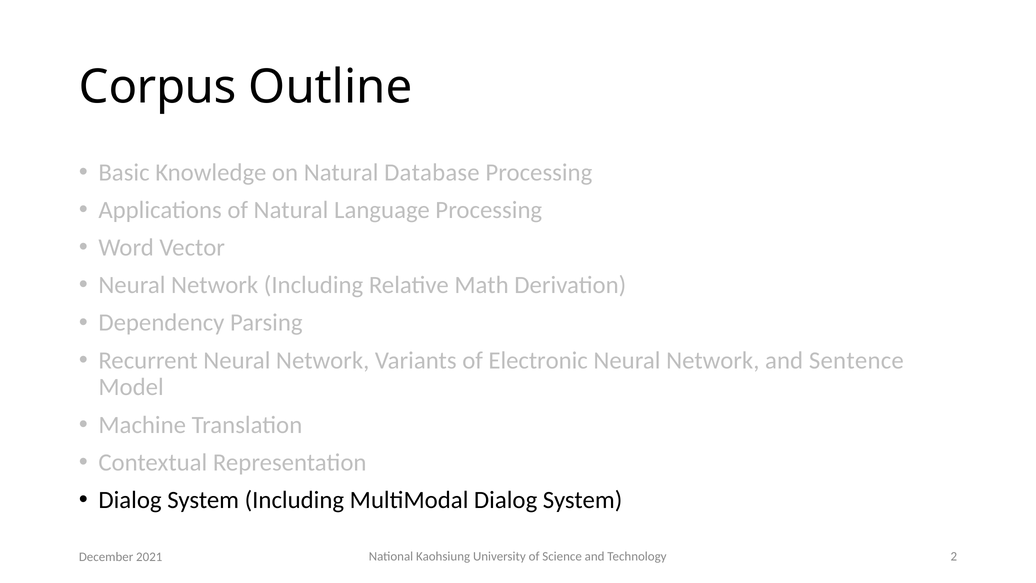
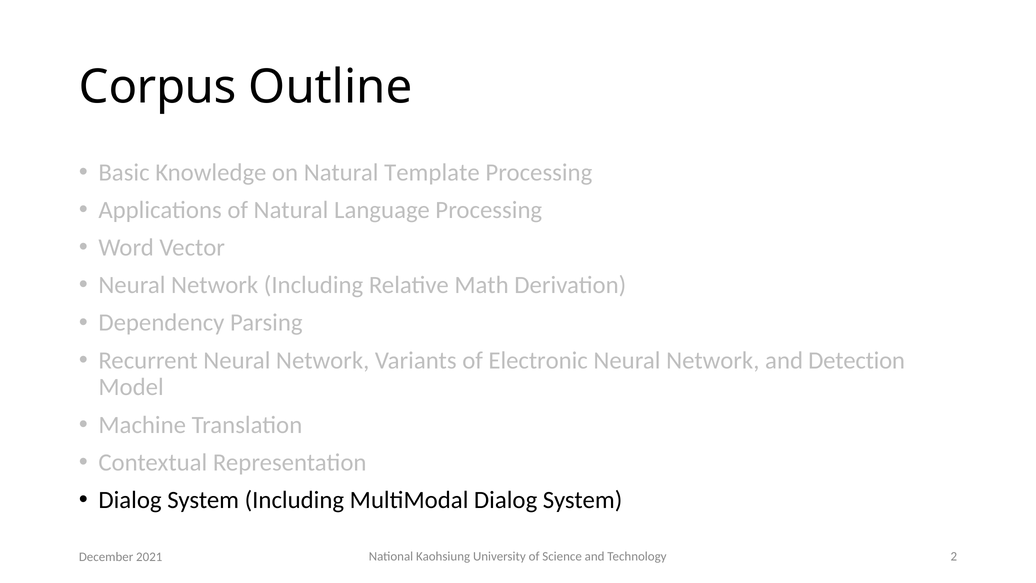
Database: Database -> Template
Sentence: Sentence -> Detection
